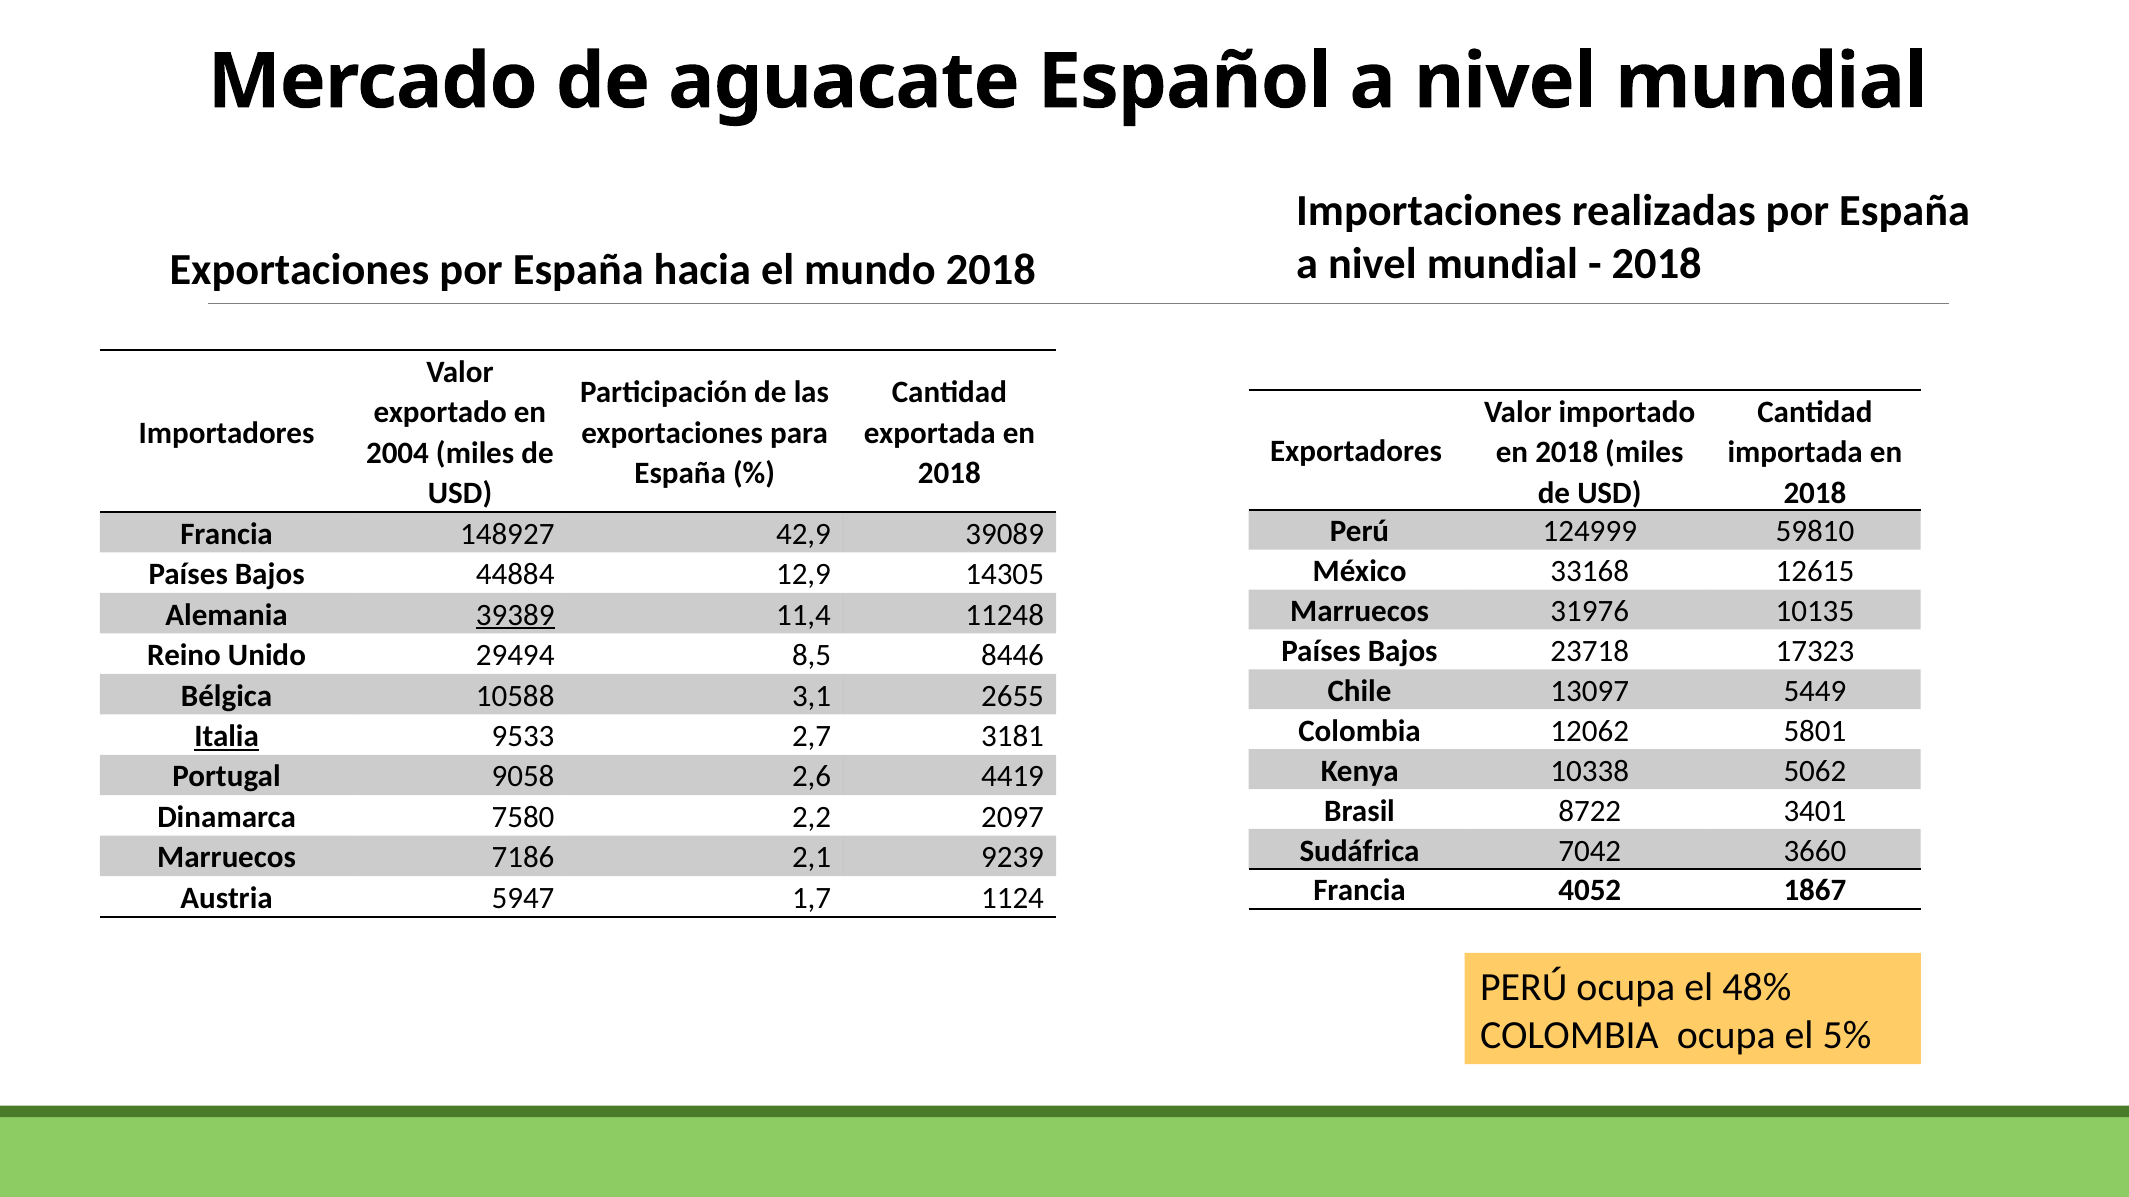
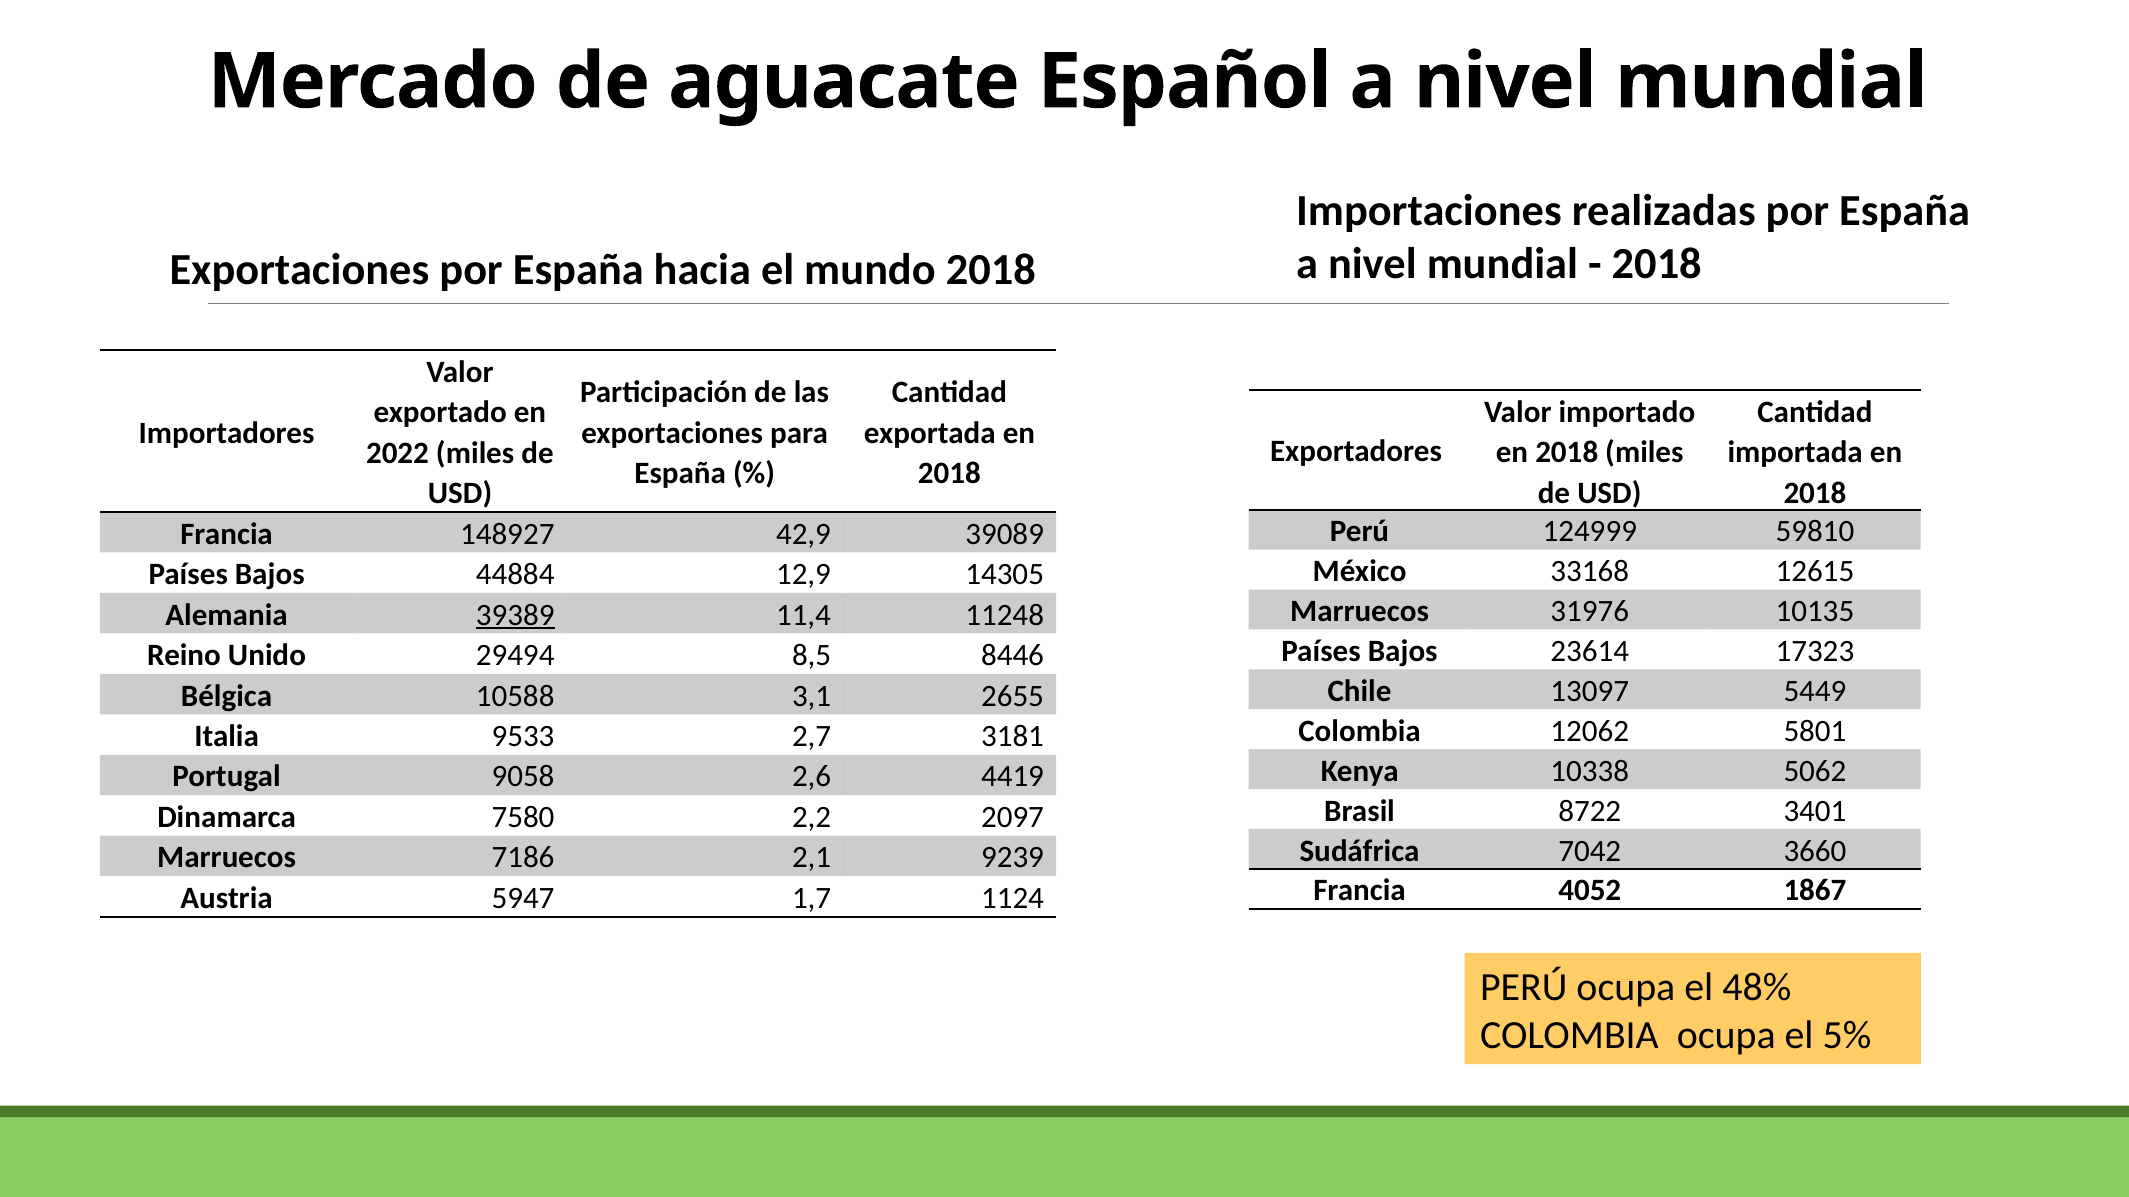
2004: 2004 -> 2022
23718: 23718 -> 23614
Italia underline: present -> none
